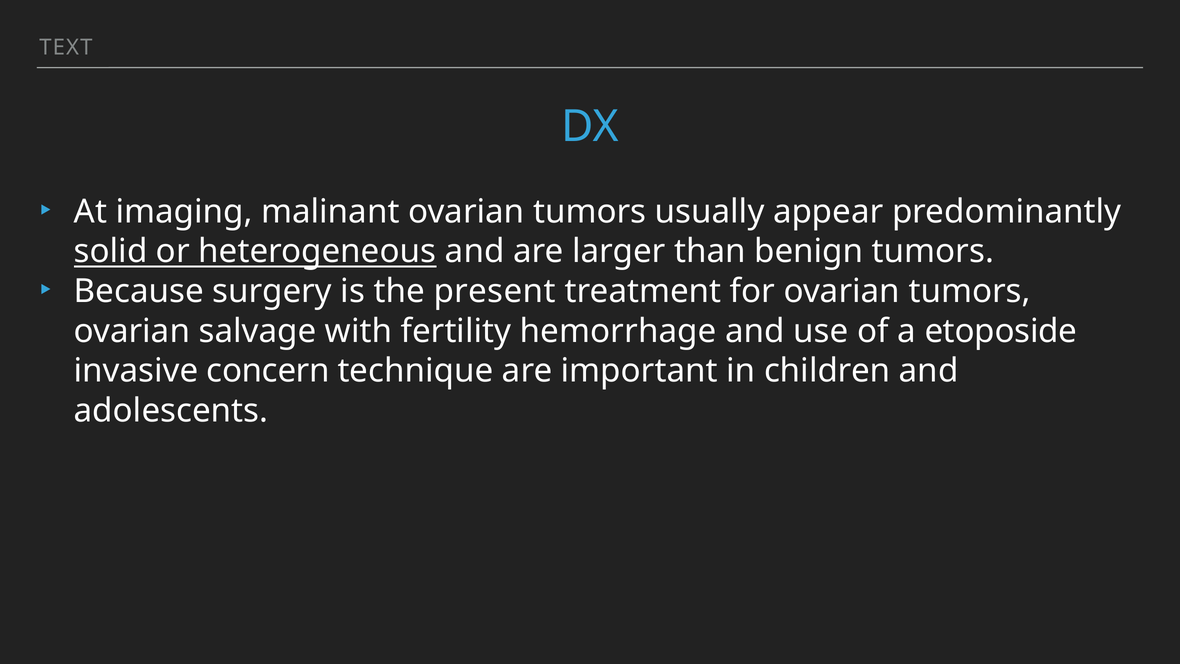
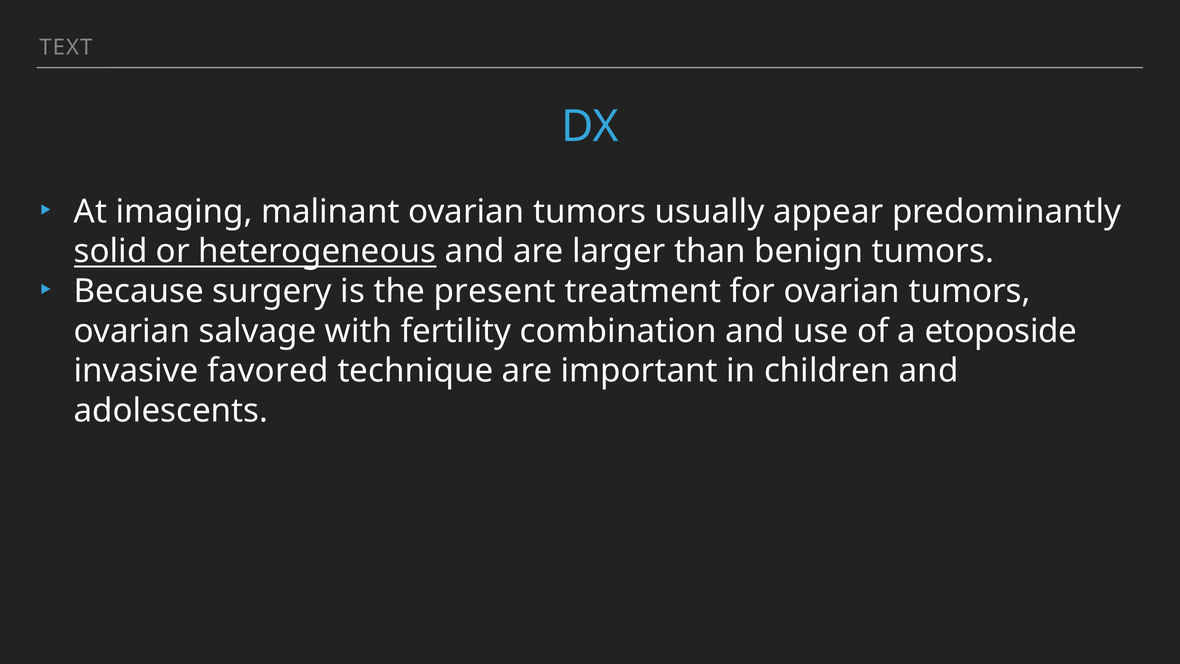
hemorrhage: hemorrhage -> combination
concern: concern -> favored
